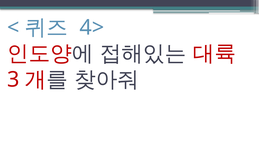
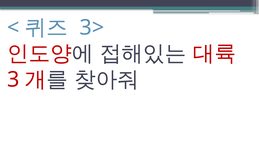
4>: 4> -> 3>
